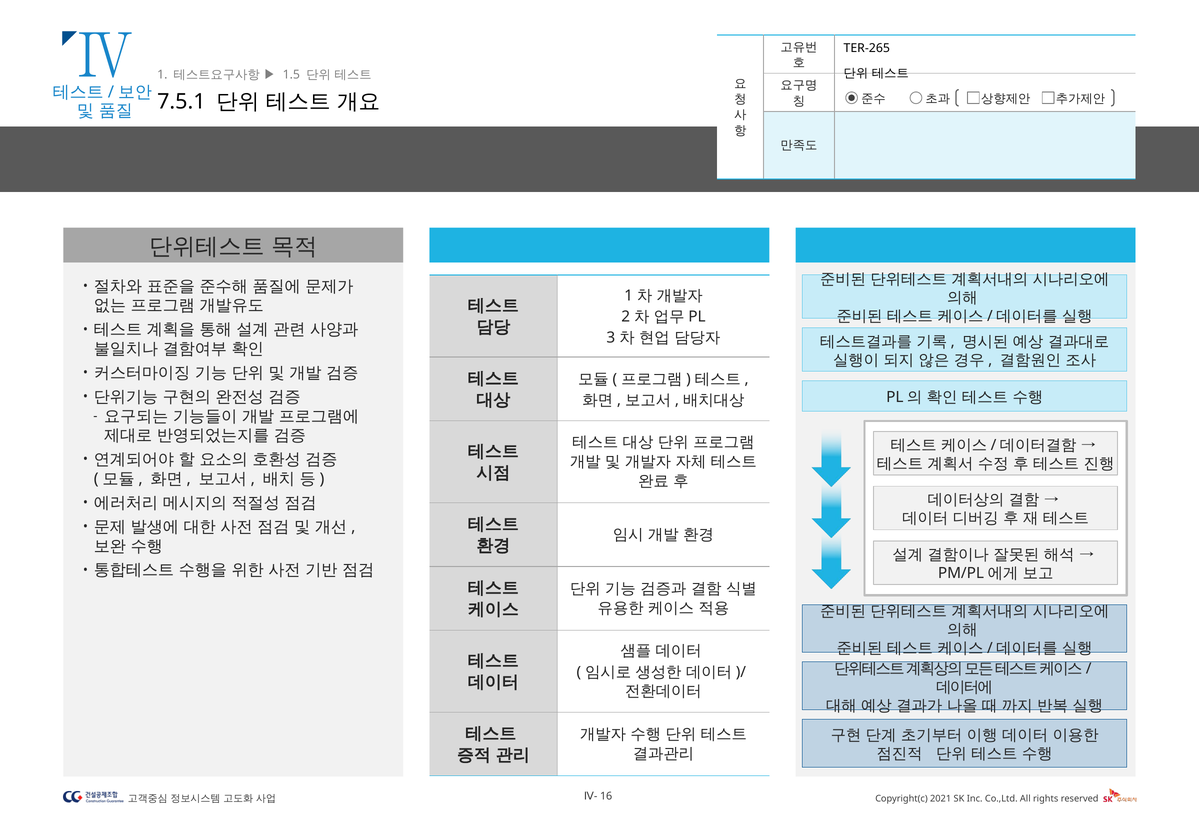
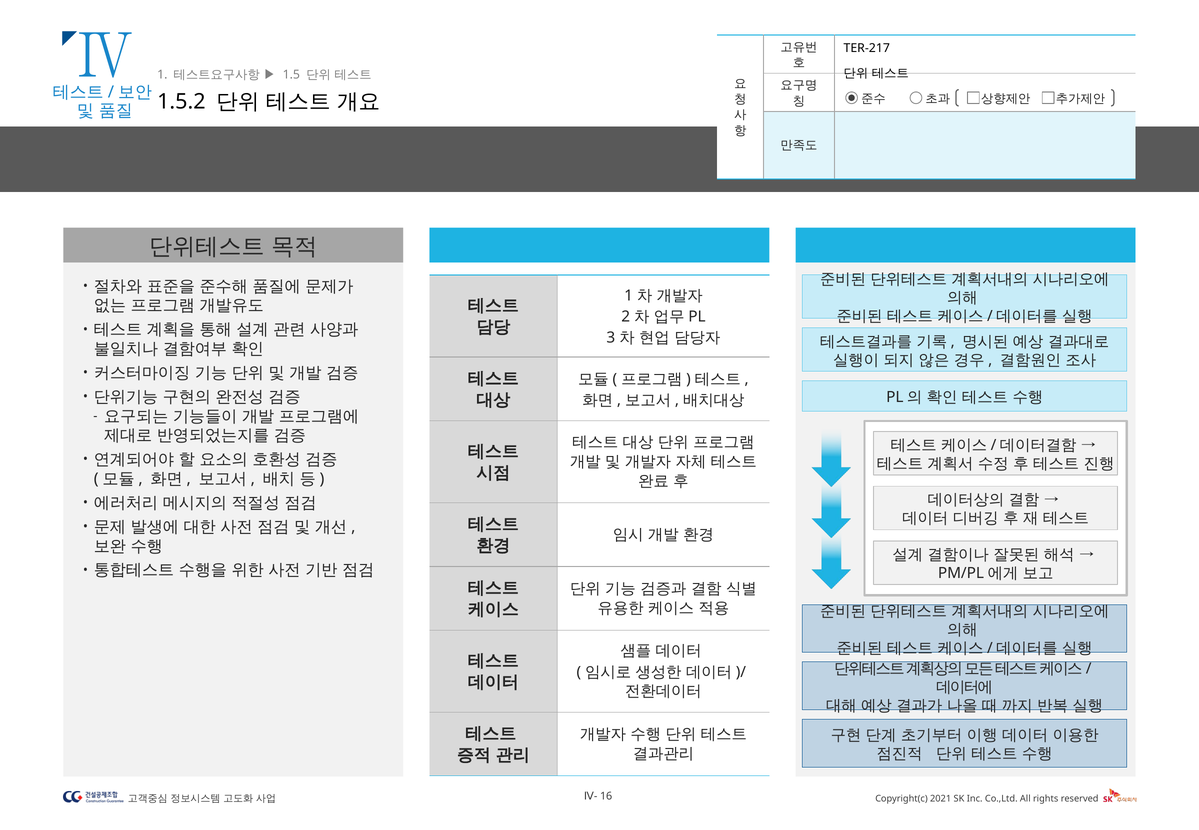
TER-265: TER-265 -> TER-217
7.5.1: 7.5.1 -> 1.5.2
